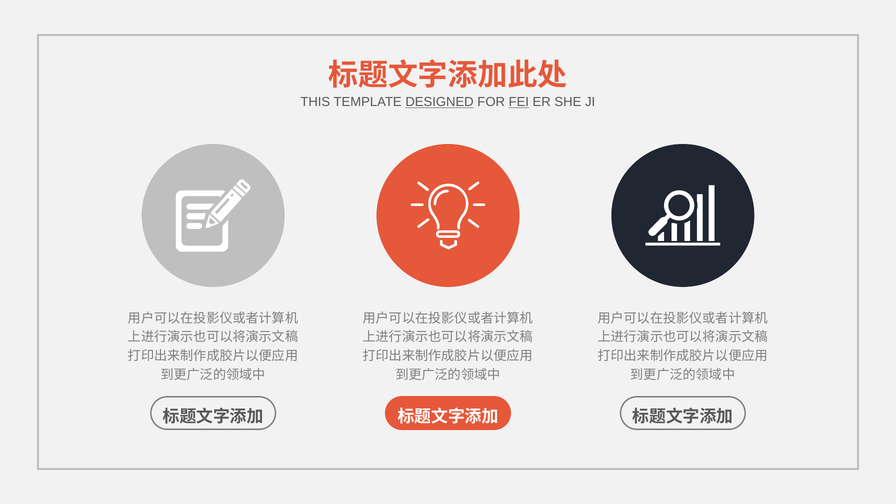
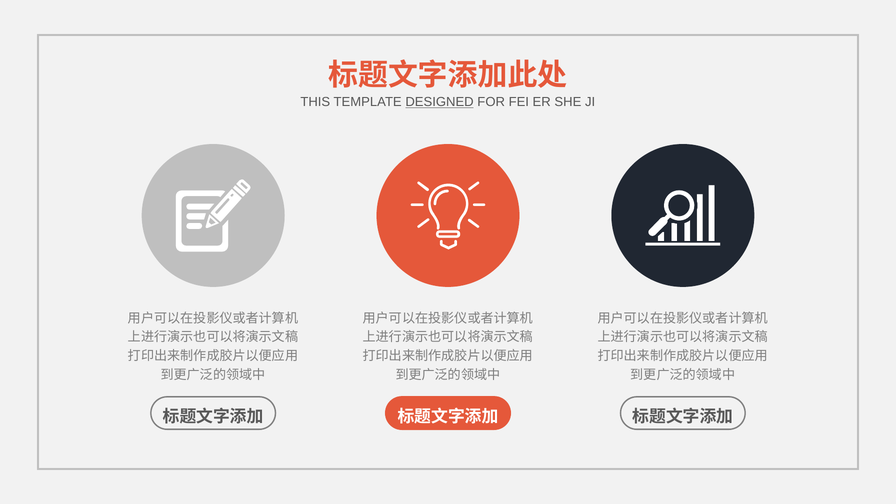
FEI underline: present -> none
